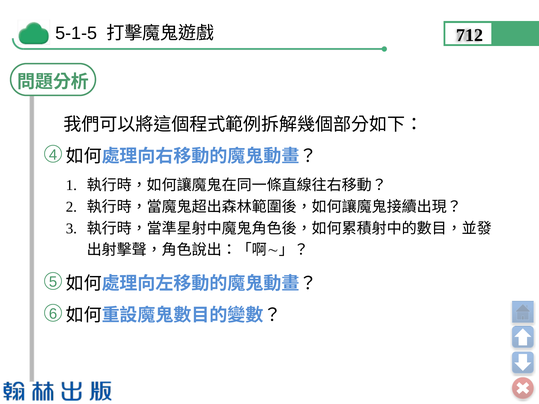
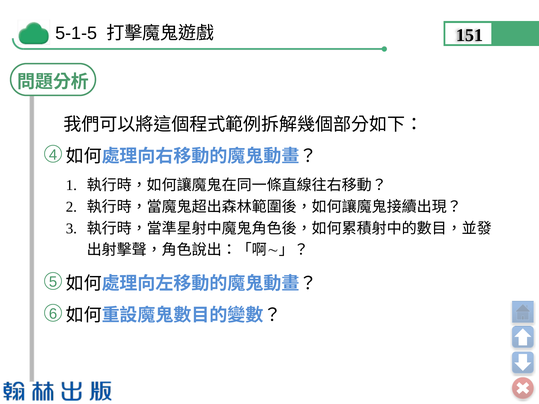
712: 712 -> 151
